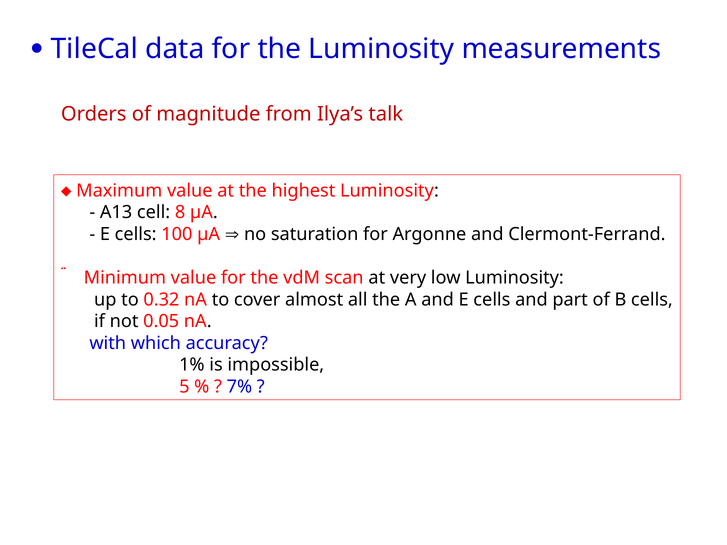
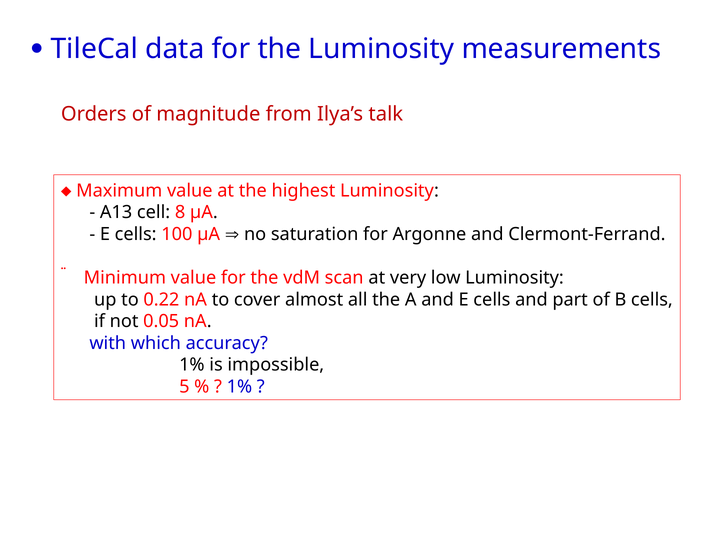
0.32: 0.32 -> 0.22
7% at (239, 387): 7% -> 1%
